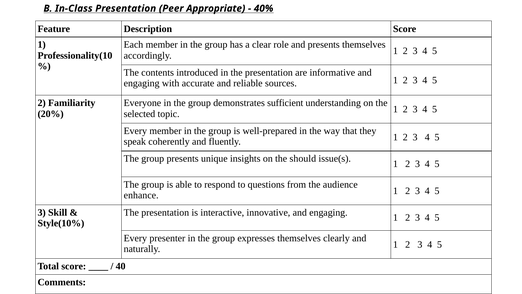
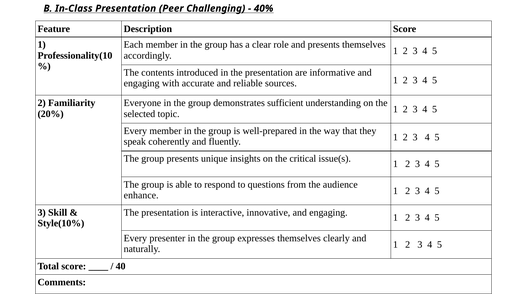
Appropriate: Appropriate -> Challenging
should: should -> critical
